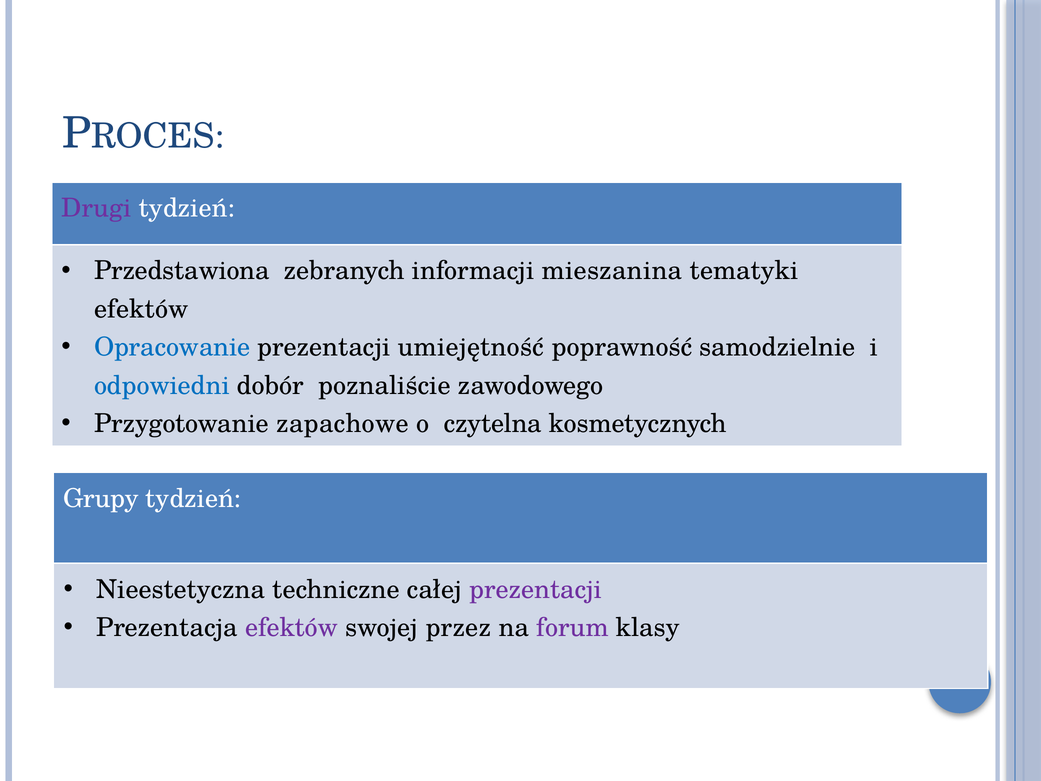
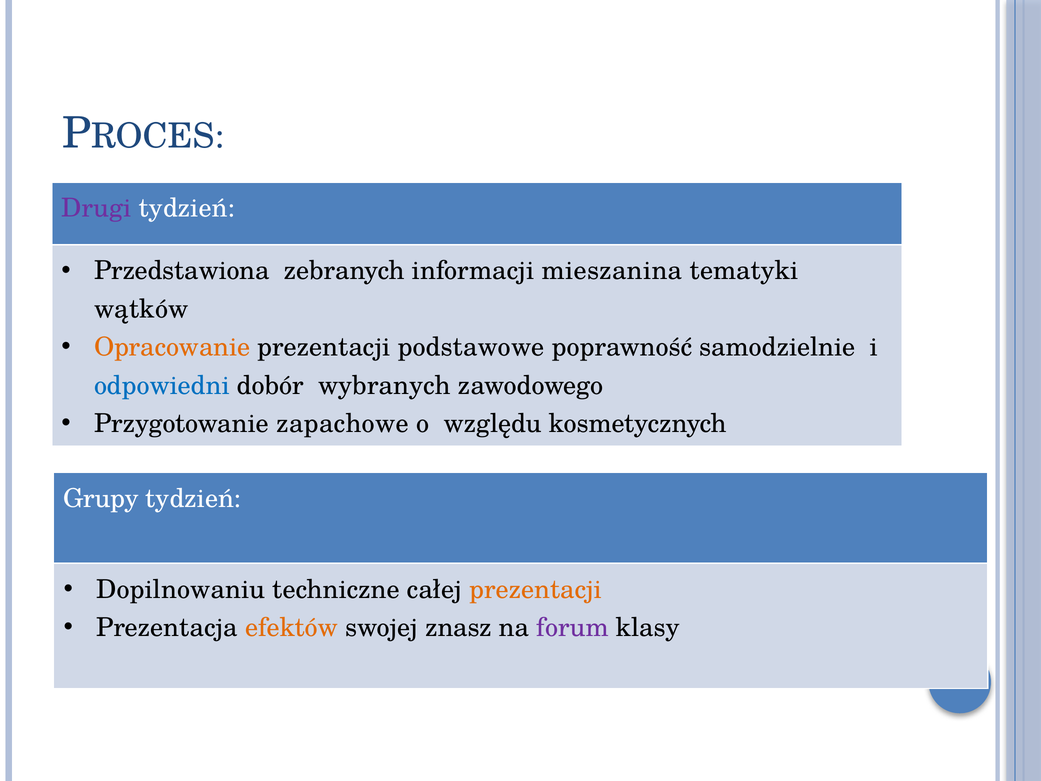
efektów at (141, 309): efektów -> wątków
Opracowanie colour: blue -> orange
umiejętność: umiejętność -> podstawowe
poznaliście: poznaliście -> wybranych
czytelna: czytelna -> względu
Nieestetyczna: Nieestetyczna -> Dopilnowaniu
prezentacji at (536, 589) colour: purple -> orange
efektów at (292, 627) colour: purple -> orange
przez: przez -> znasz
